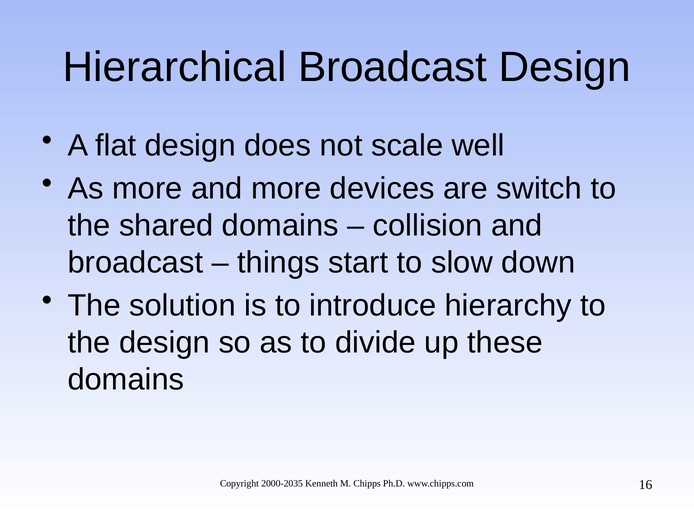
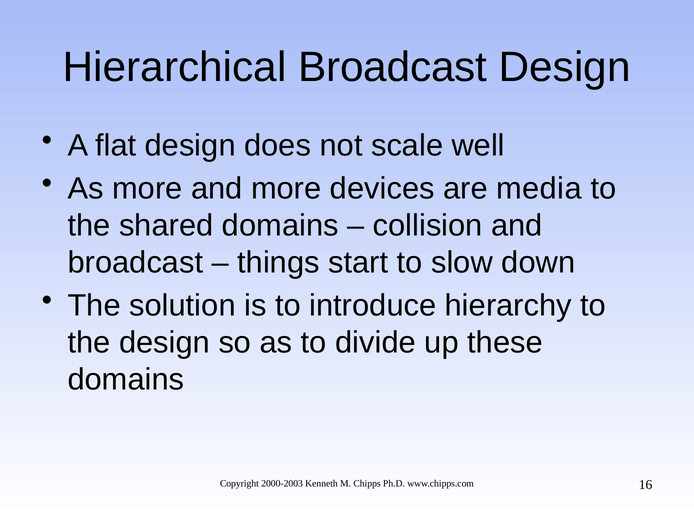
switch: switch -> media
2000-2035: 2000-2035 -> 2000-2003
